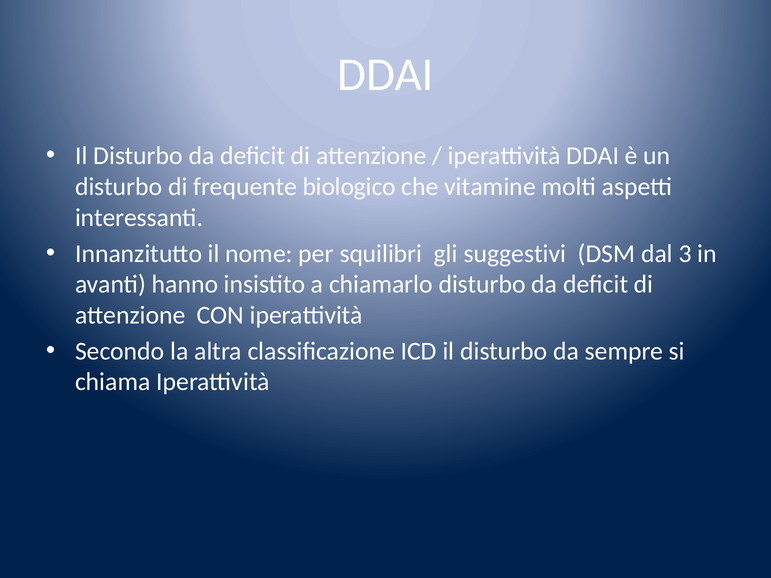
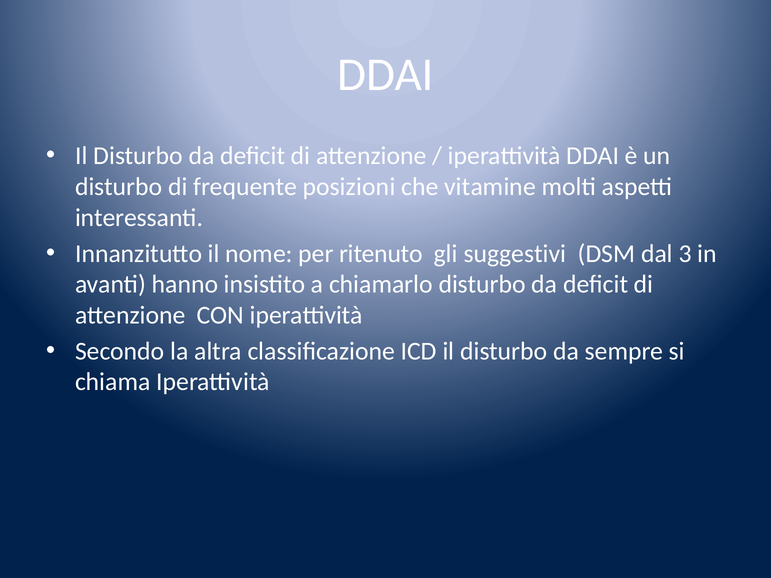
biologico: biologico -> posizioni
squilibri: squilibri -> ritenuto
